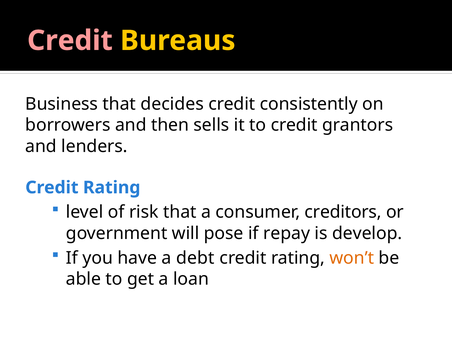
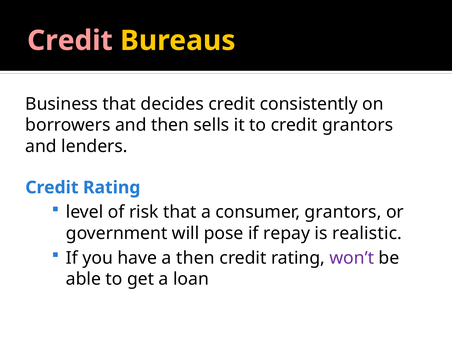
consumer creditors: creditors -> grantors
develop: develop -> realistic
a debt: debt -> then
won’t colour: orange -> purple
